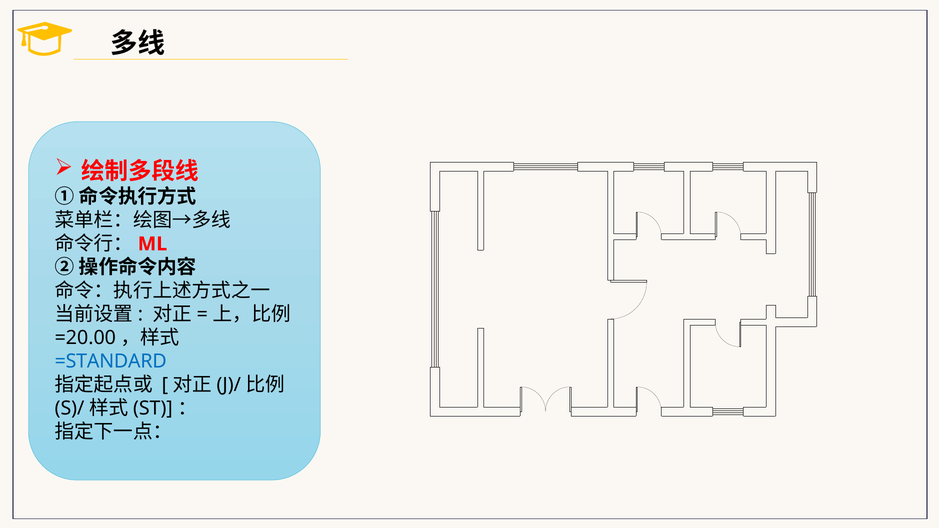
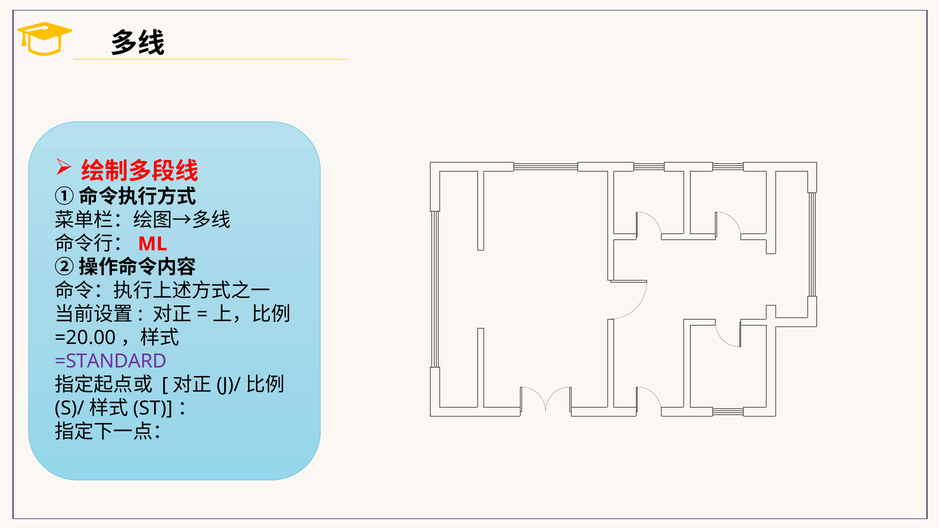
=STANDARD colour: blue -> purple
